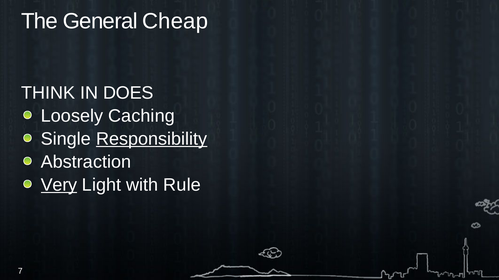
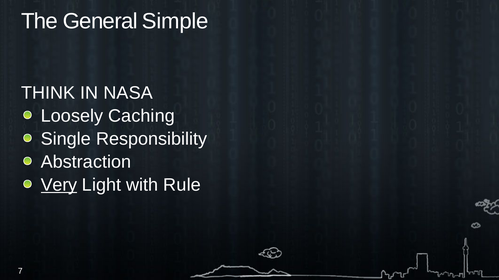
Cheap: Cheap -> Simple
DOES: DOES -> NASA
Responsibility underline: present -> none
